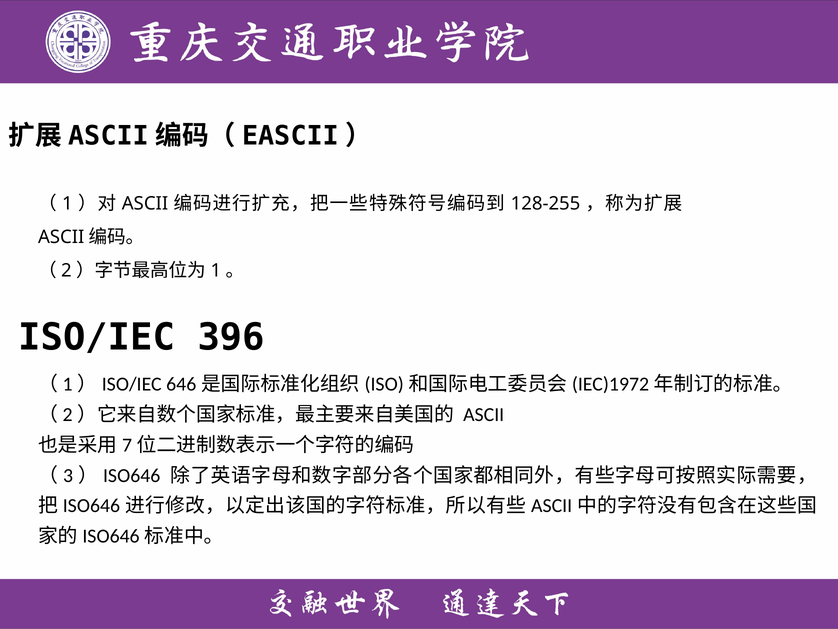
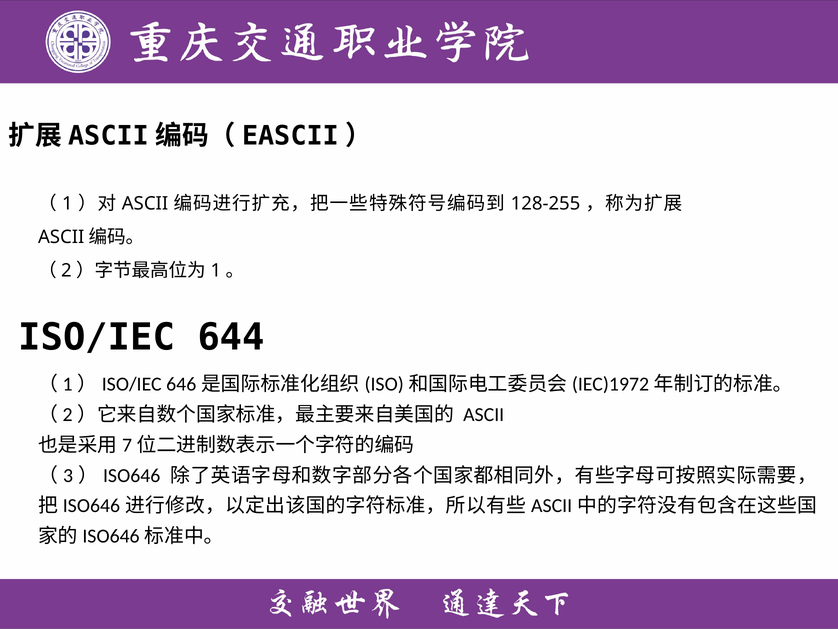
396: 396 -> 644
